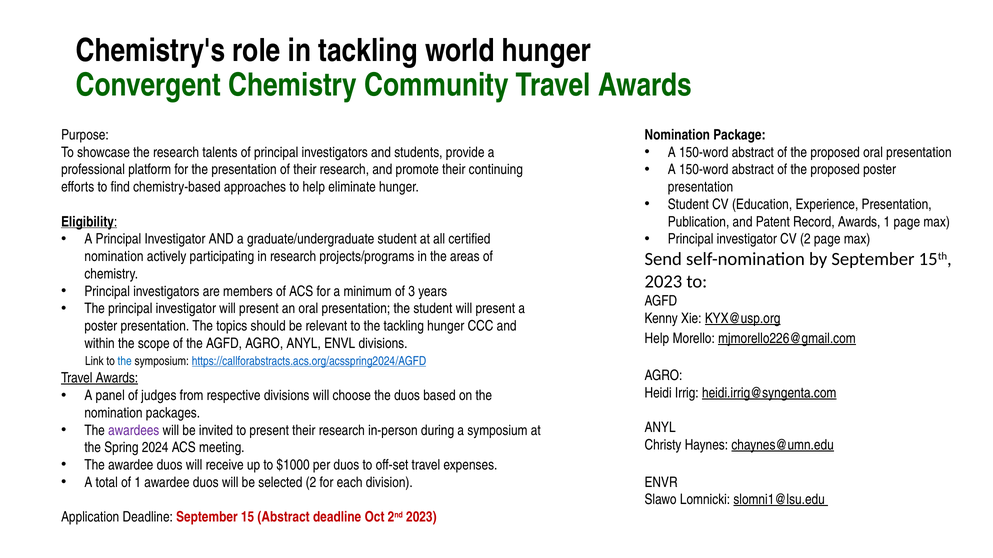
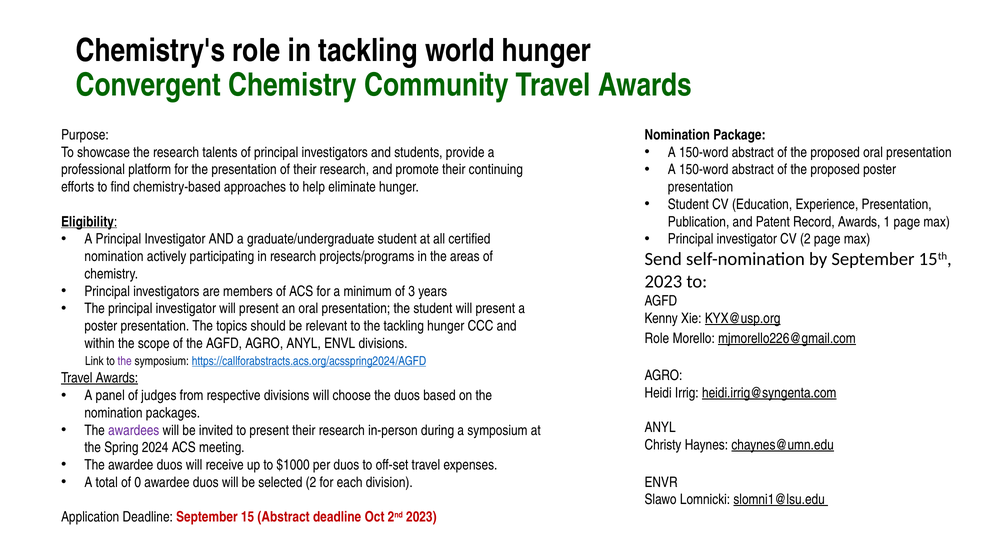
Help at (657, 339): Help -> Role
the at (125, 362) colour: blue -> purple
of 1: 1 -> 0
